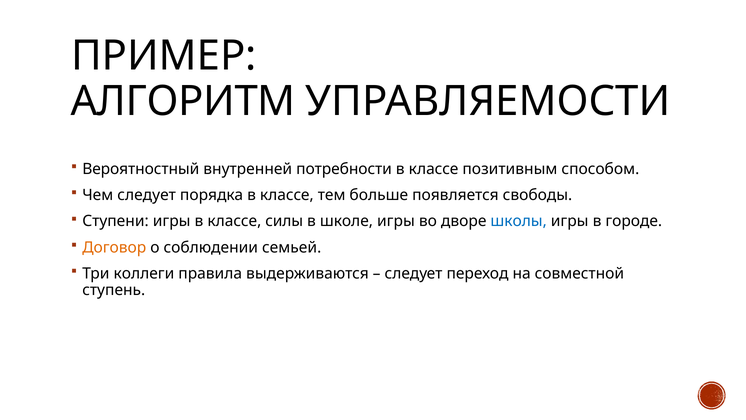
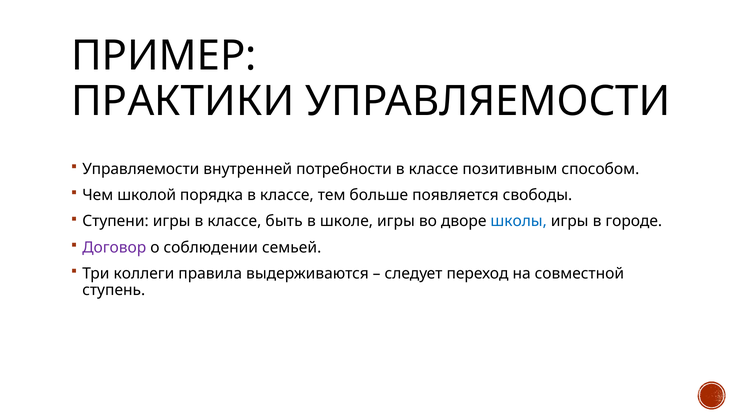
АЛГОРИТМ: АЛГОРИТМ -> ПРАКТИКИ
Вероятностный at (141, 169): Вероятностный -> Управляемости
Чем следует: следует -> школой
силы: силы -> быть
Договор colour: orange -> purple
